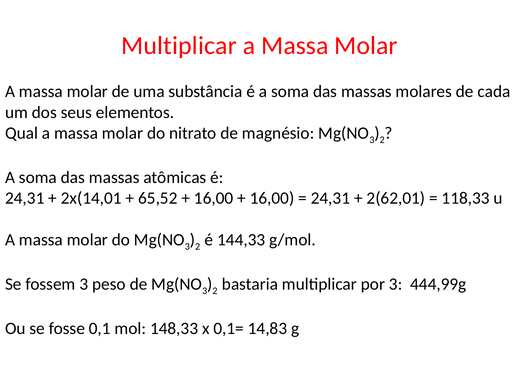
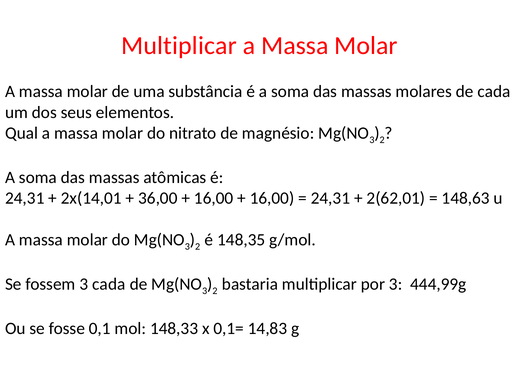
65,52: 65,52 -> 36,00
118,33: 118,33 -> 148,63
144,33: 144,33 -> 148,35
3 peso: peso -> cada
